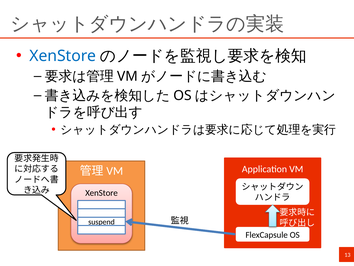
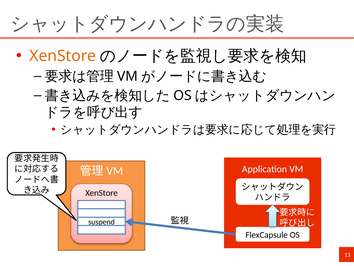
XenStore at (63, 56) colour: blue -> orange
